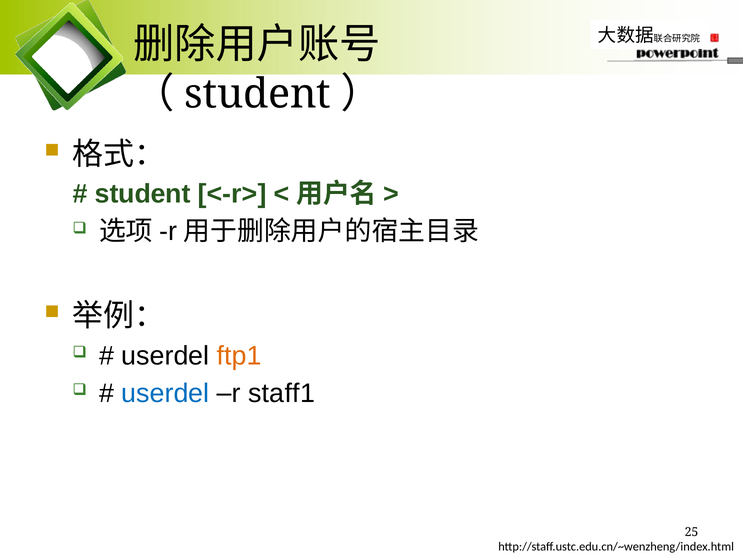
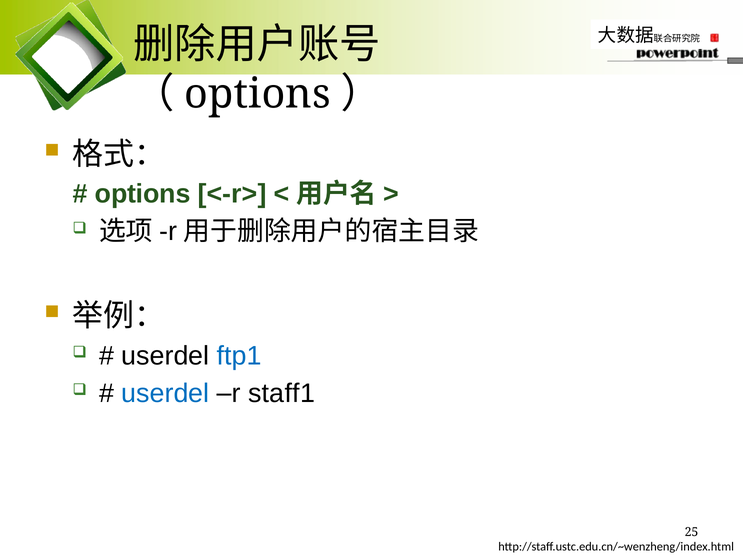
student at (258, 94): student -> options
student at (143, 194): student -> options
ftp1 colour: orange -> blue
